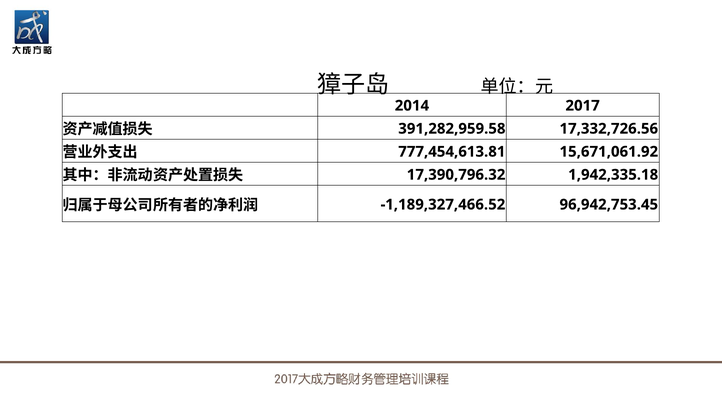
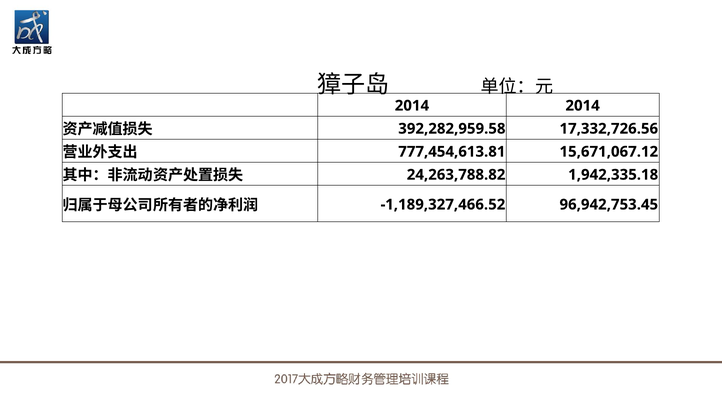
2014 2017: 2017 -> 2014
391,282,959.58: 391,282,959.58 -> 392,282,959.58
15,671,061.92: 15,671,061.92 -> 15,671,067.12
17,390,796.32: 17,390,796.32 -> 24,263,788.82
